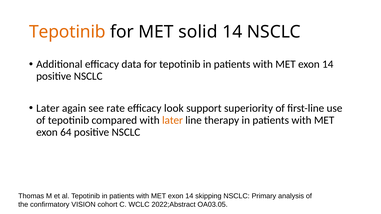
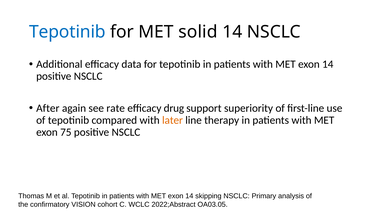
Tepotinib at (67, 32) colour: orange -> blue
Later at (48, 108): Later -> After
look: look -> drug
64: 64 -> 75
